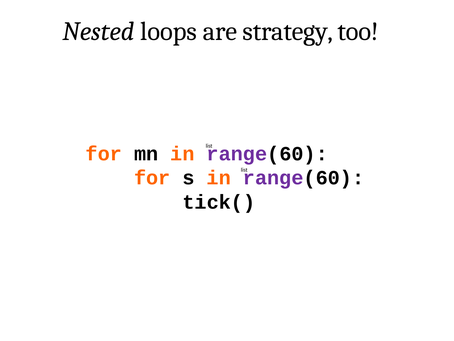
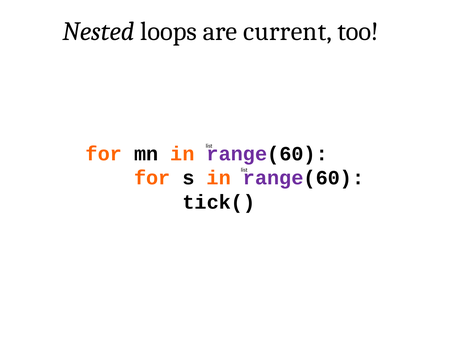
strategy: strategy -> current
